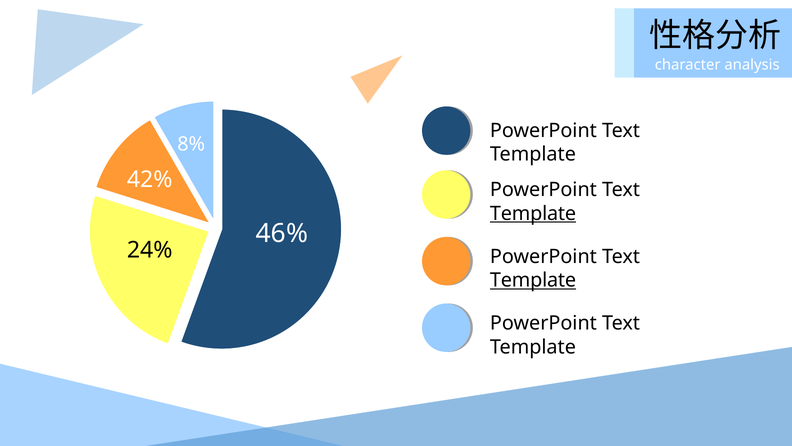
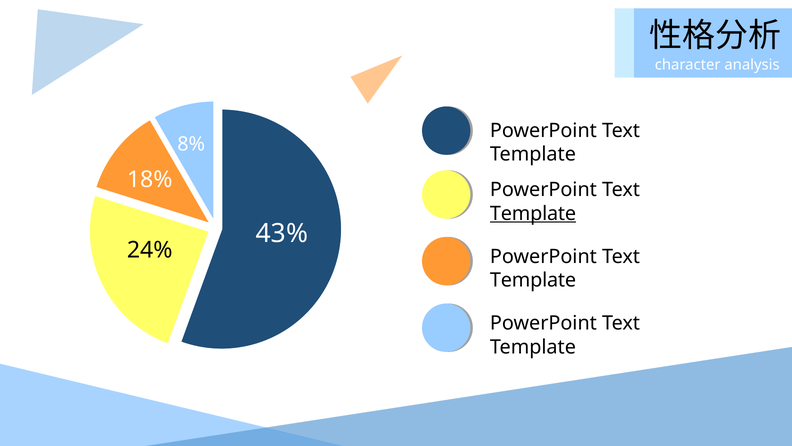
42%: 42% -> 18%
46%: 46% -> 43%
Template at (533, 280) underline: present -> none
